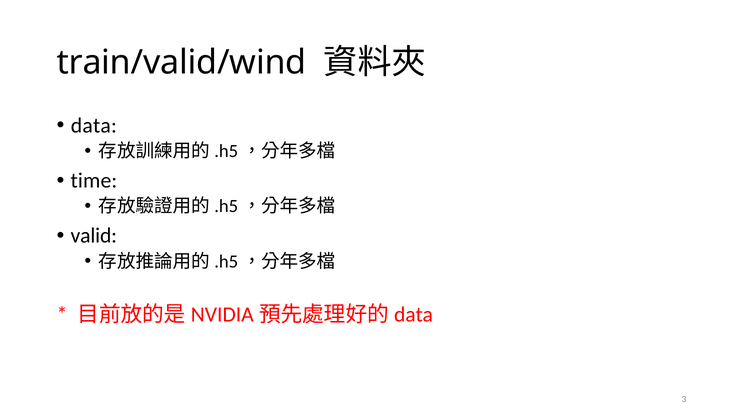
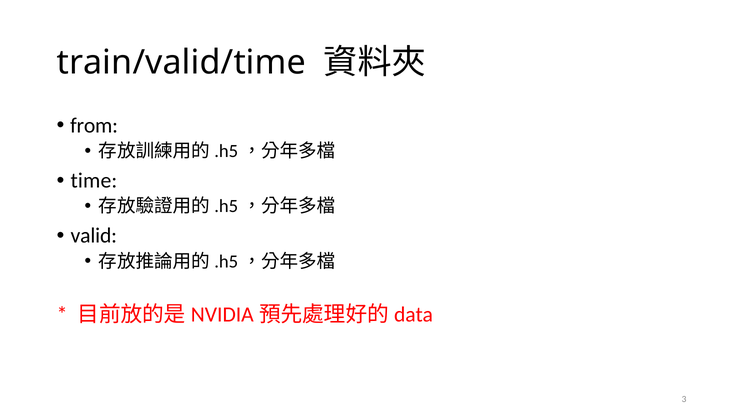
train/valid/wind: train/valid/wind -> train/valid/time
data: data -> from
